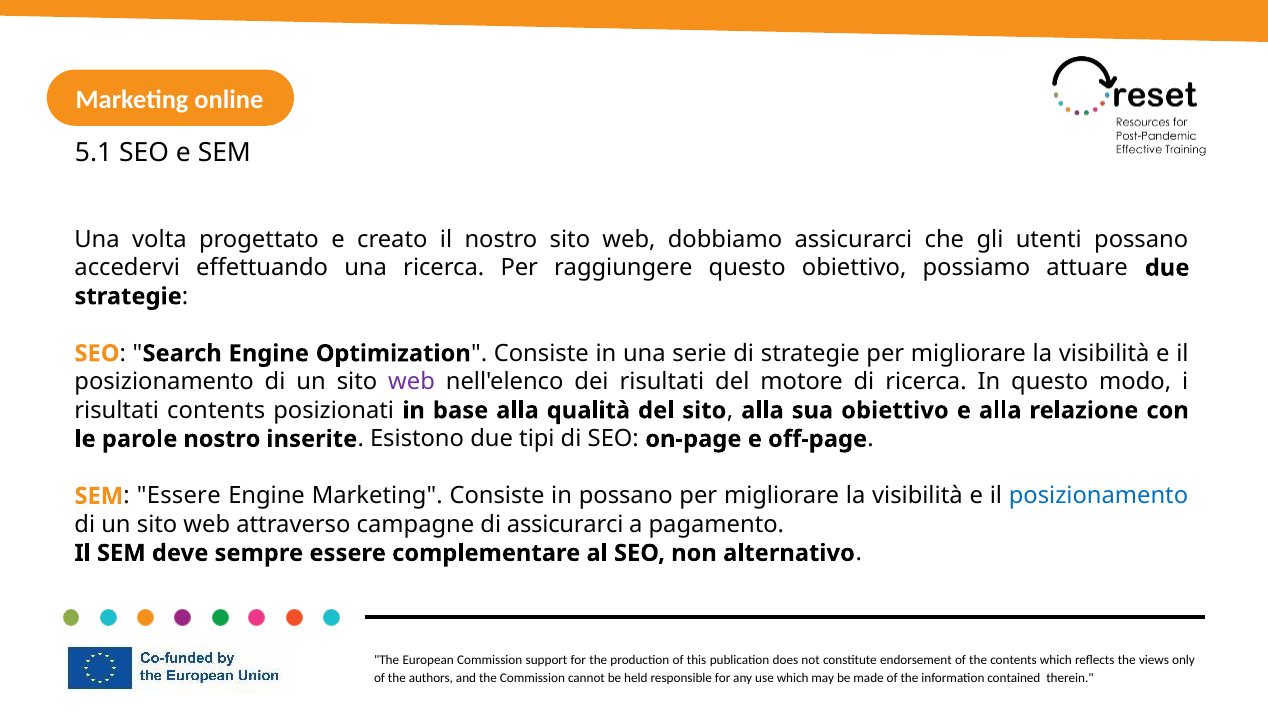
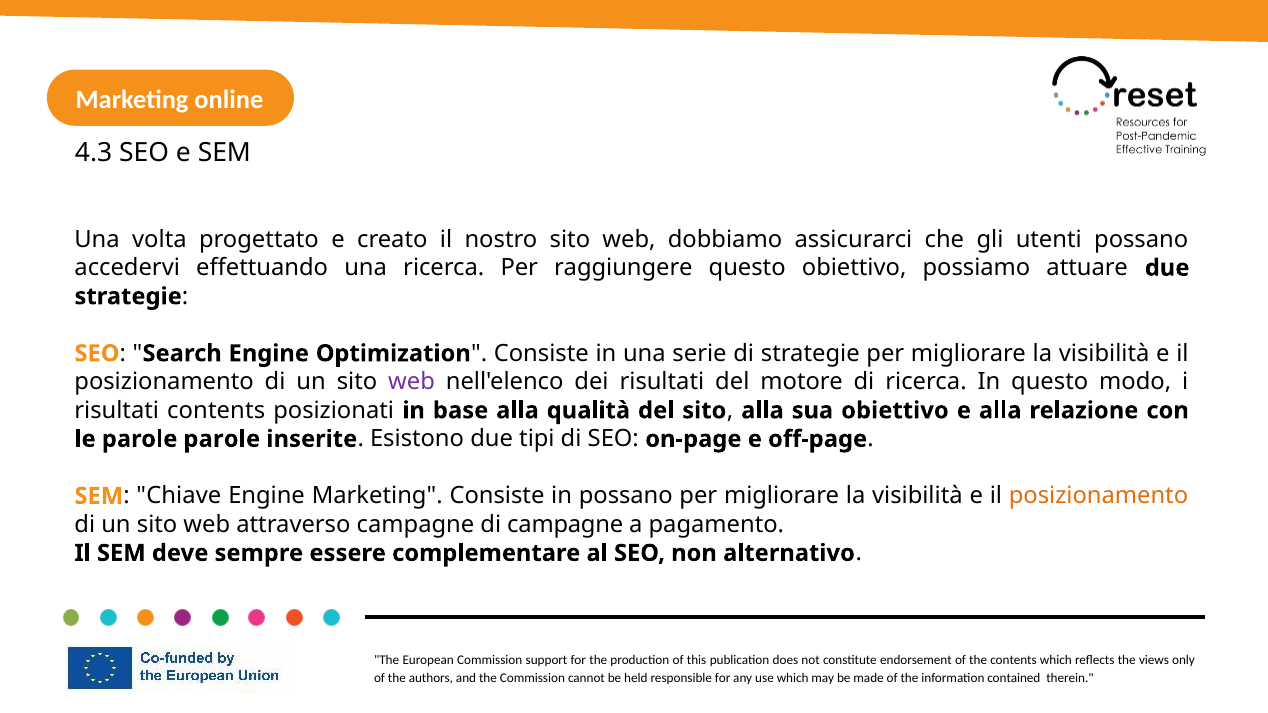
5.1: 5.1 -> 4.3
parole nostro: nostro -> parole
Essere at (179, 496): Essere -> Chiave
posizionamento at (1099, 496) colour: blue -> orange
di assicurarci: assicurarci -> campagne
